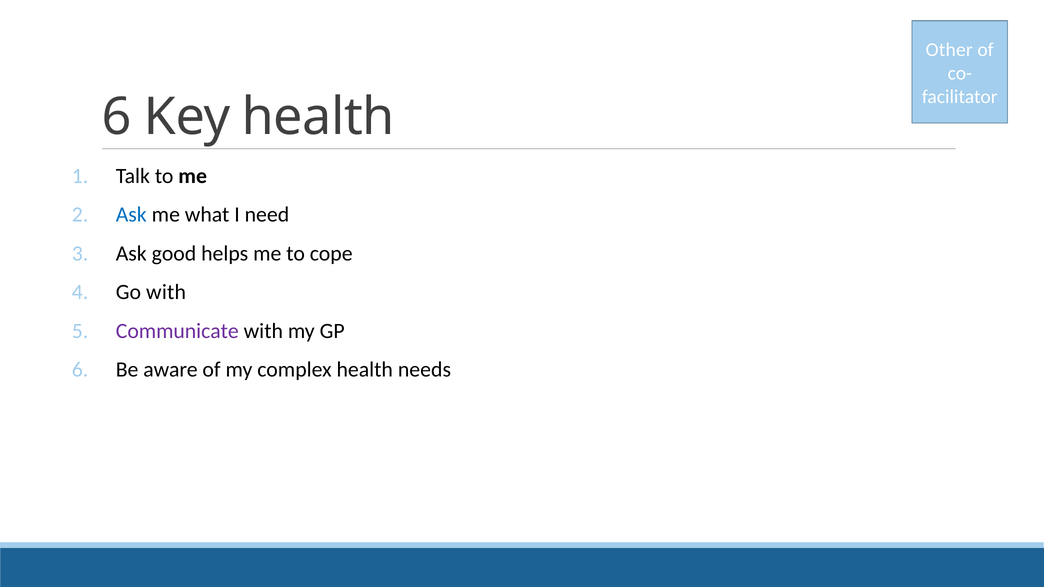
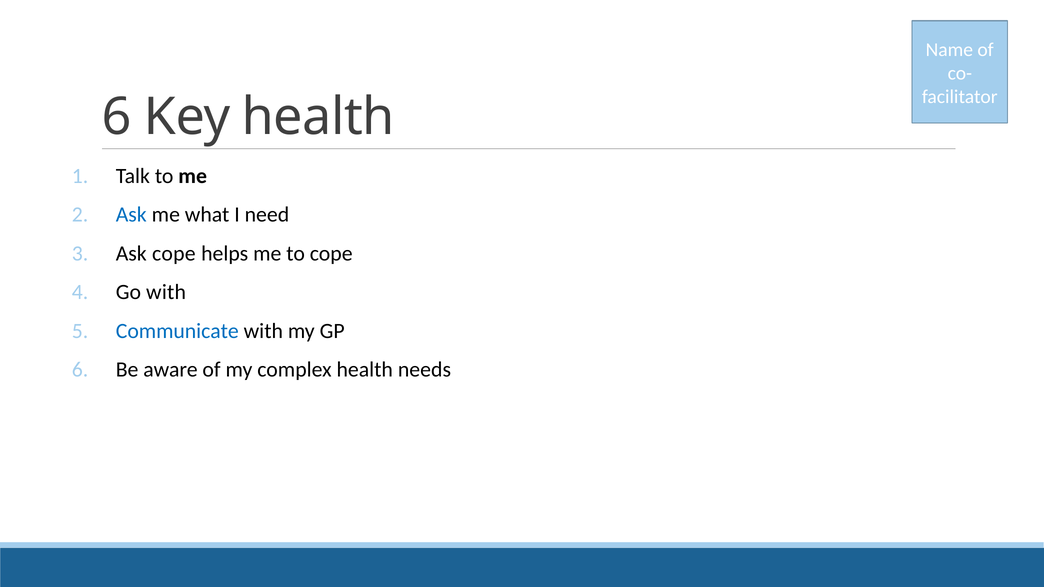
Other: Other -> Name
Ask good: good -> cope
Communicate colour: purple -> blue
